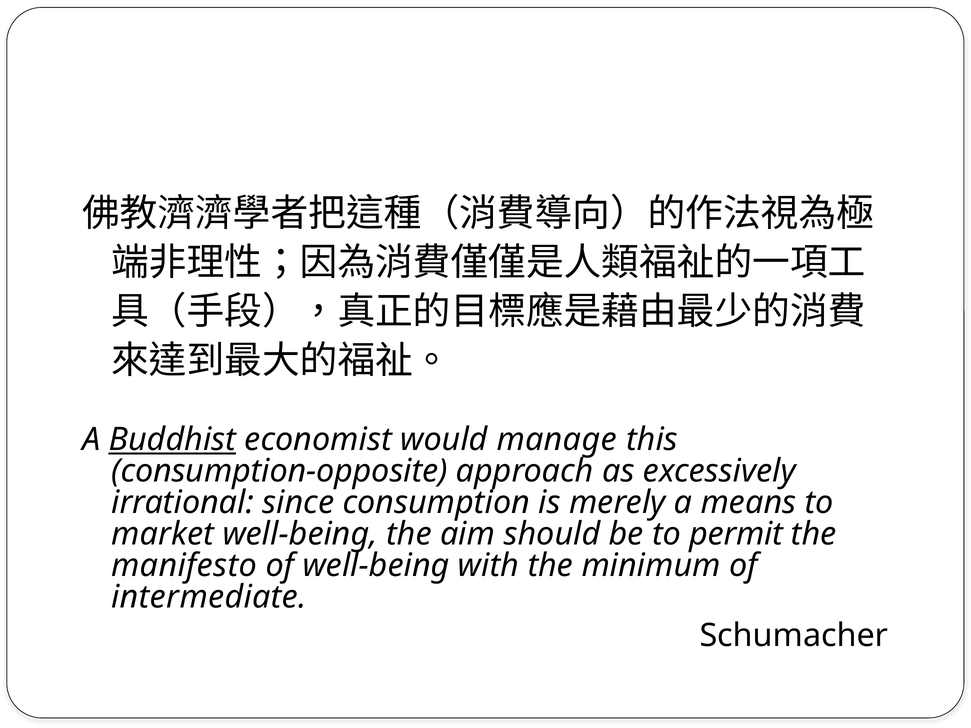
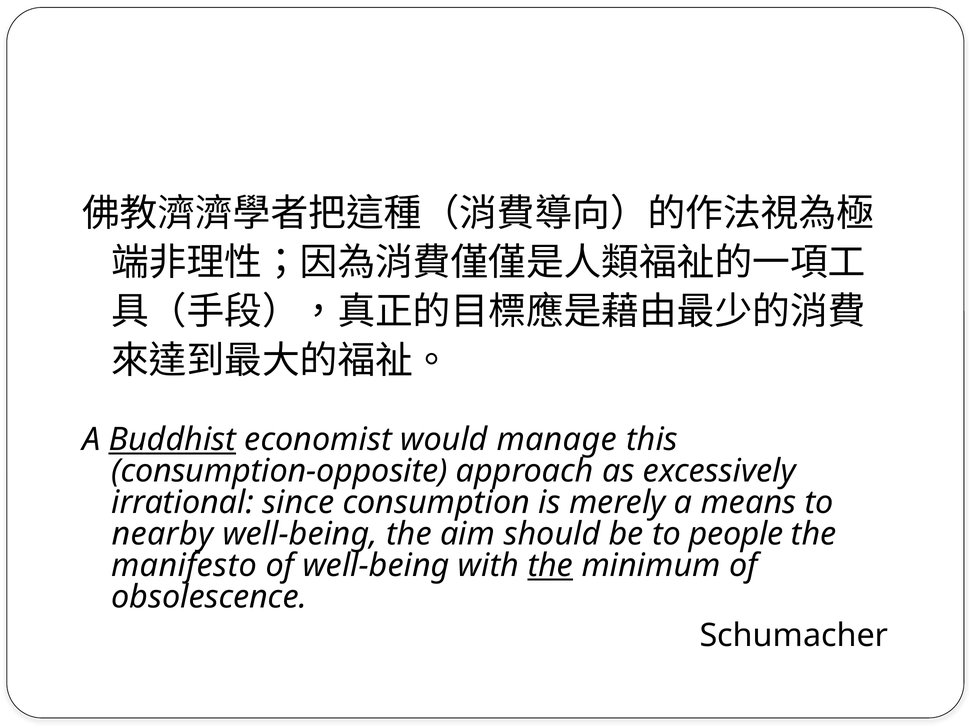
market: market -> nearby
permit: permit -> people
the at (550, 566) underline: none -> present
intermediate: intermediate -> obsolescence
